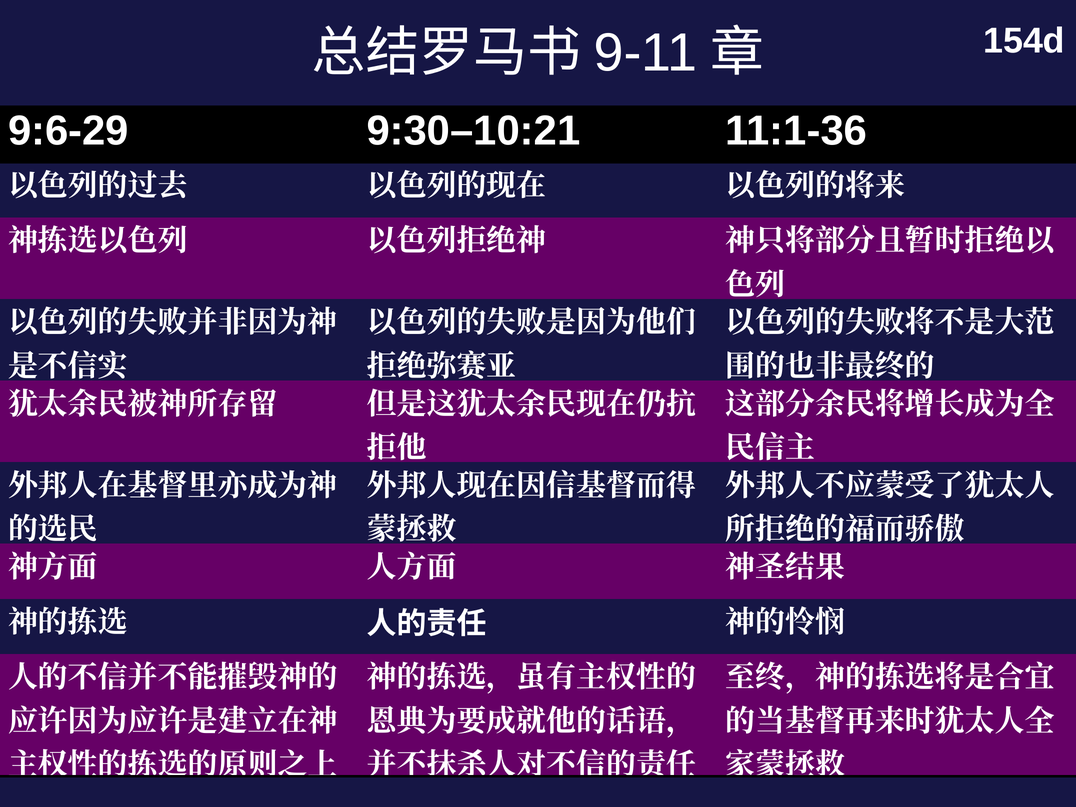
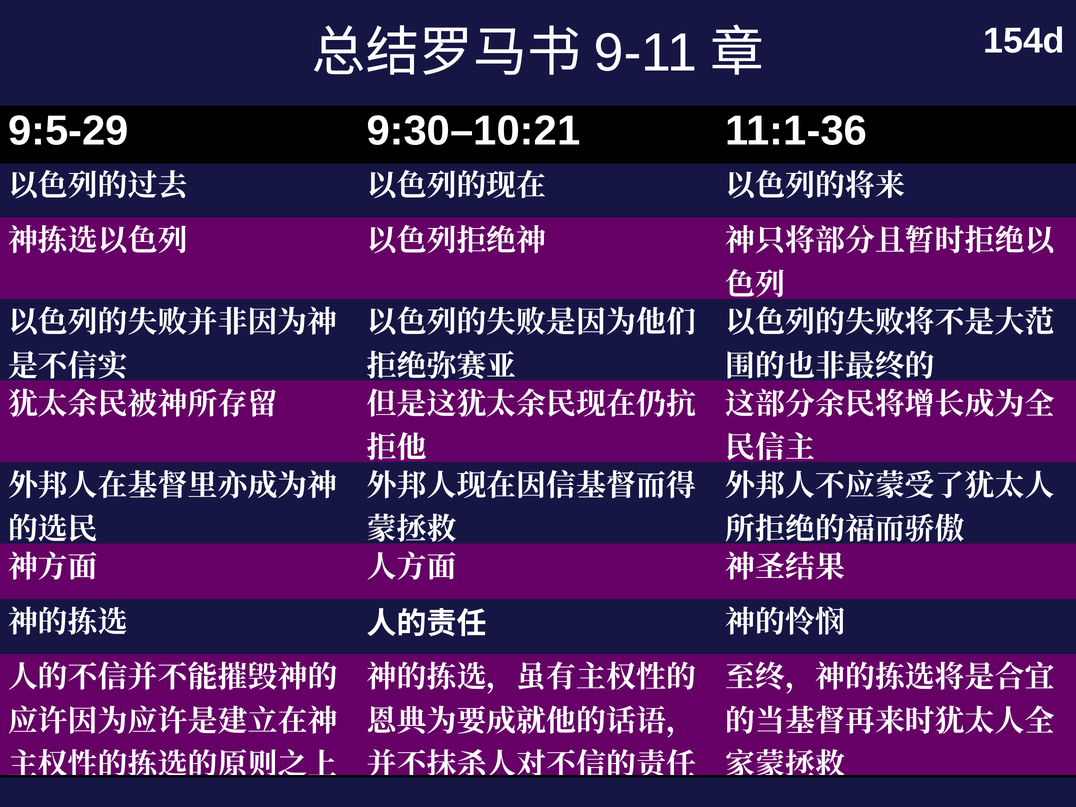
9:6-29: 9:6-29 -> 9:5-29
